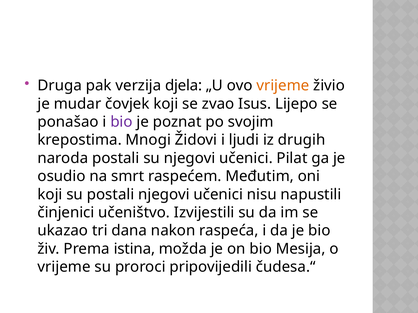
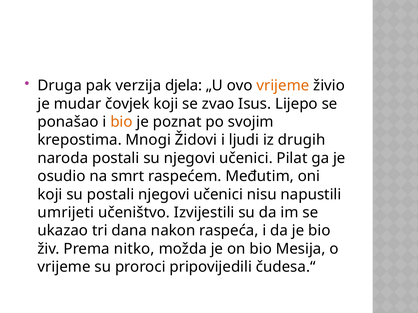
bio at (122, 122) colour: purple -> orange
činjenici: činjenici -> umrijeti
istina: istina -> nitko
